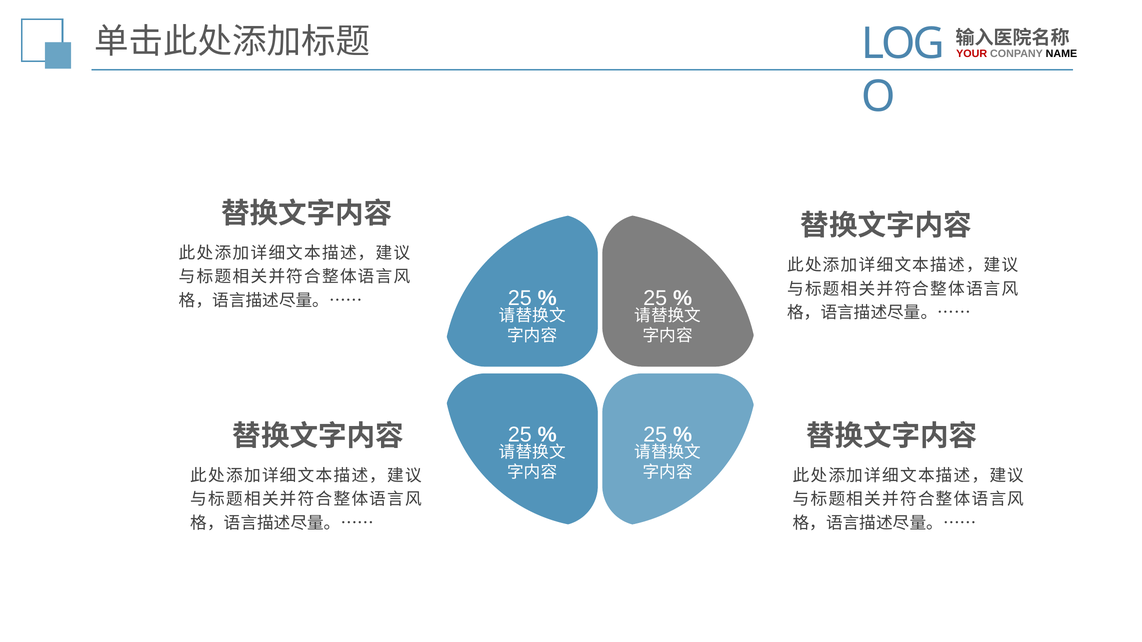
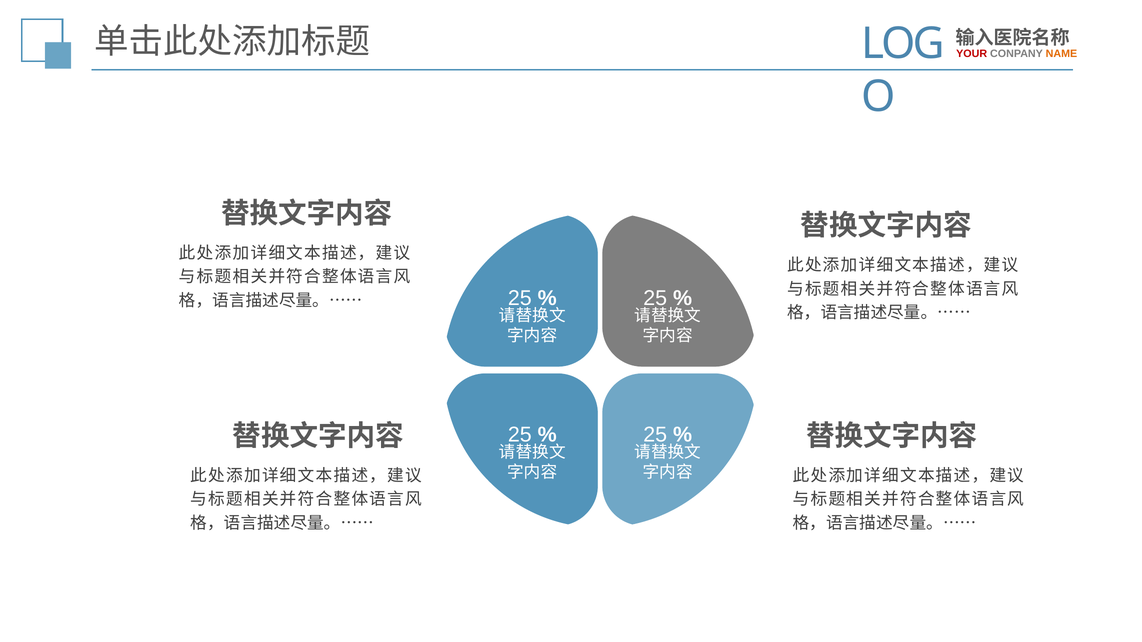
NAME colour: black -> orange
